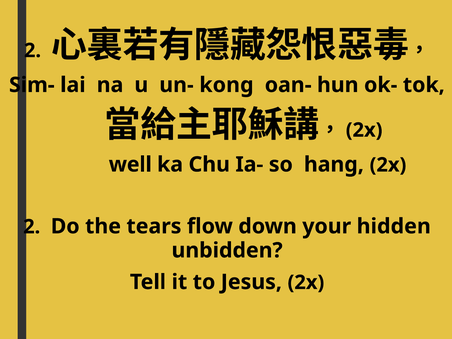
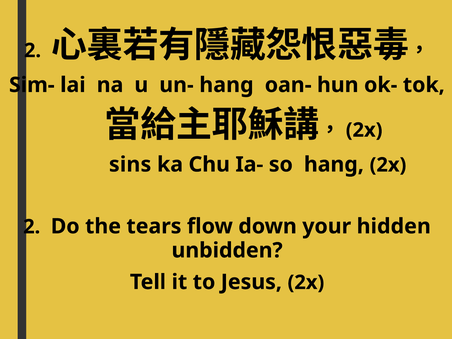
un- kong: kong -> hang
well: well -> sins
